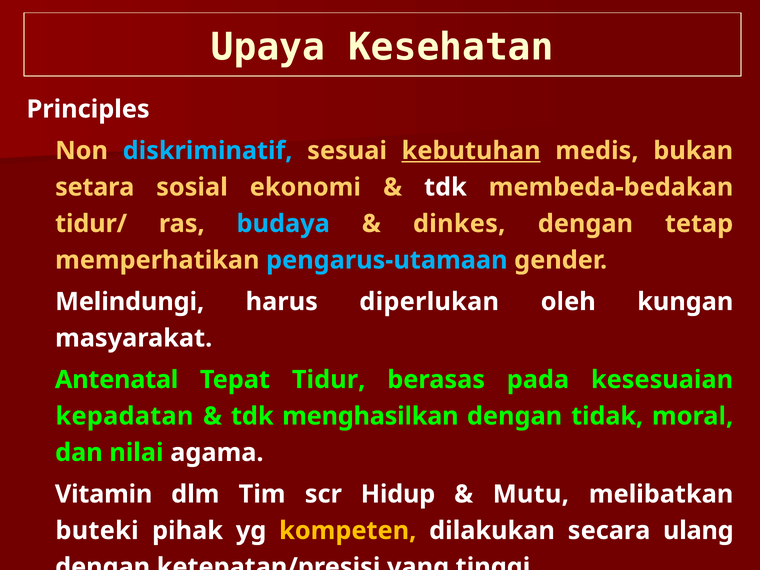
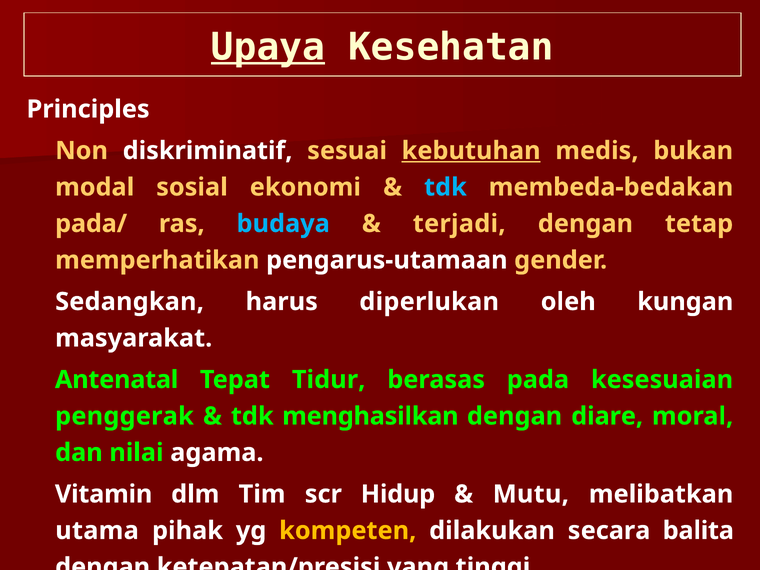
Upaya underline: none -> present
diskriminatif colour: light blue -> white
setara: setara -> modal
tdk at (445, 187) colour: white -> light blue
tidur/: tidur/ -> pada/
dinkes: dinkes -> terjadi
pengarus-utamaan colour: light blue -> white
Melindungi: Melindungi -> Sedangkan
kepadatan: kepadatan -> penggerak
tidak: tidak -> diare
buteki: buteki -> utama
ulang: ulang -> balita
